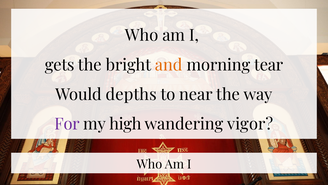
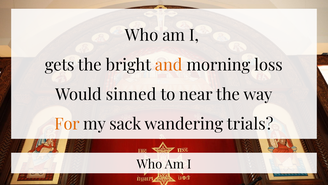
tear: tear -> loss
depths: depths -> sinned
For colour: purple -> orange
high: high -> sack
vigor: vigor -> trials
